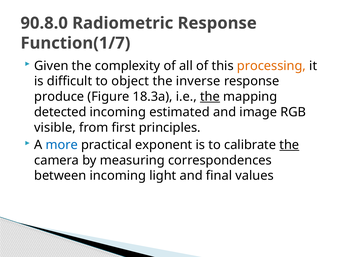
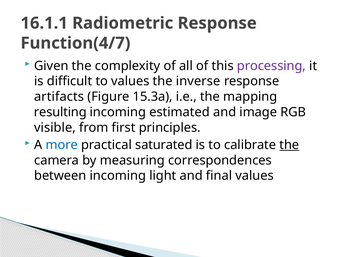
90.8.0: 90.8.0 -> 16.1.1
Function(1/7: Function(1/7 -> Function(4/7
processing colour: orange -> purple
to object: object -> values
produce: produce -> artifacts
18.3a: 18.3a -> 15.3a
the at (210, 96) underline: present -> none
detected: detected -> resulting
exponent: exponent -> saturated
